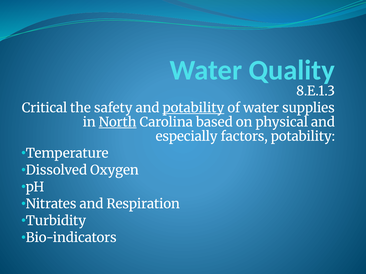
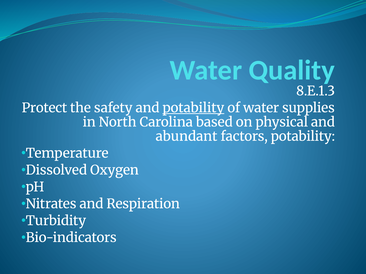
Critical: Critical -> Protect
North underline: present -> none
especially: especially -> abundant
